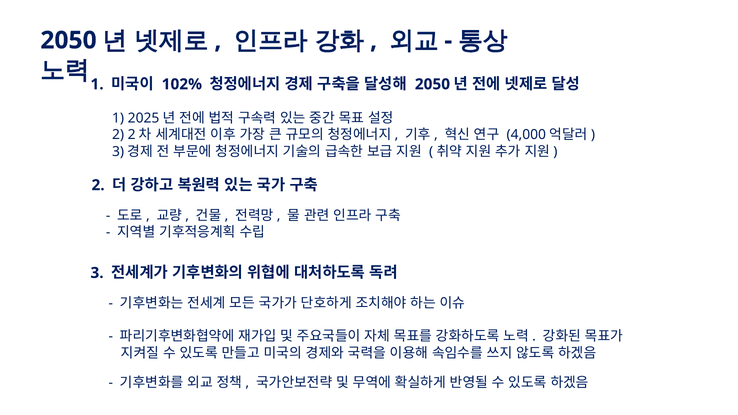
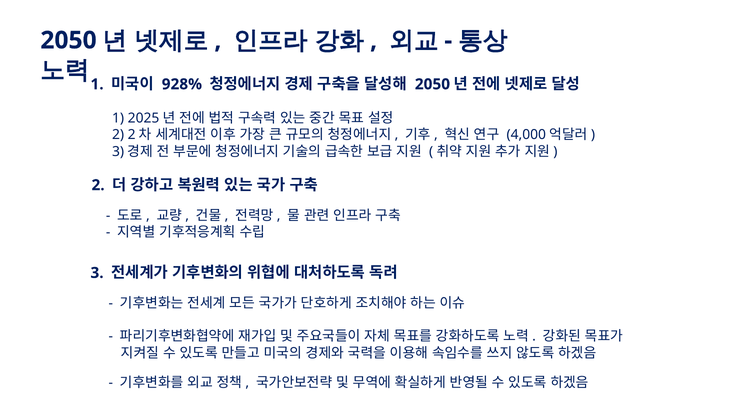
102%: 102% -> 928%
